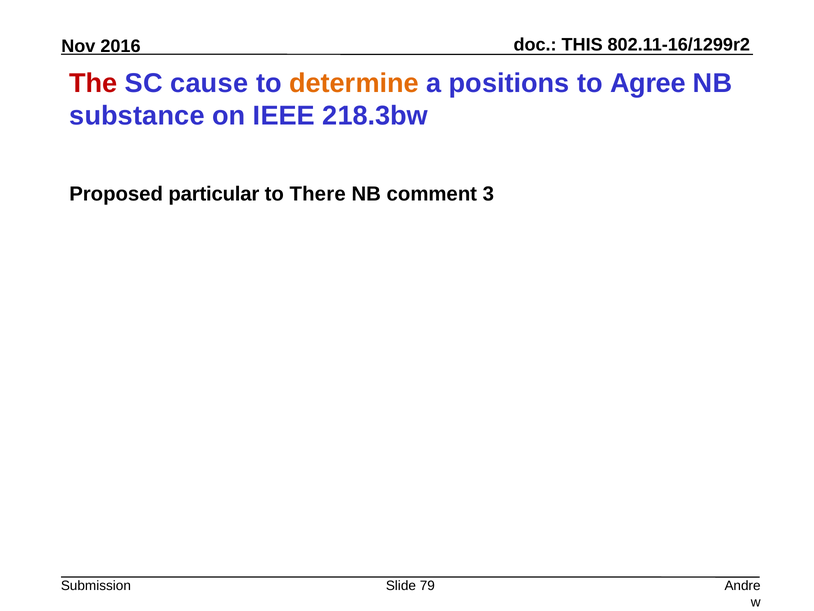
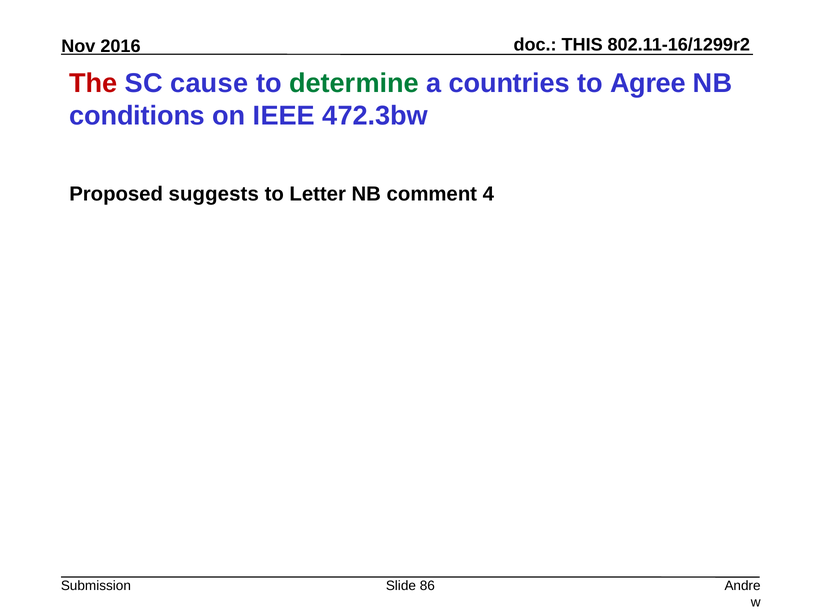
determine colour: orange -> green
positions: positions -> countries
substance: substance -> conditions
218.3bw: 218.3bw -> 472.3bw
particular: particular -> suggests
There: There -> Letter
3: 3 -> 4
79: 79 -> 86
